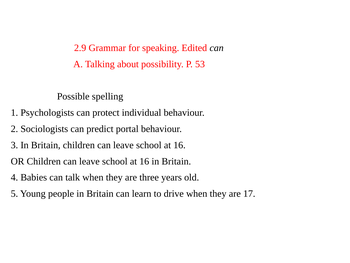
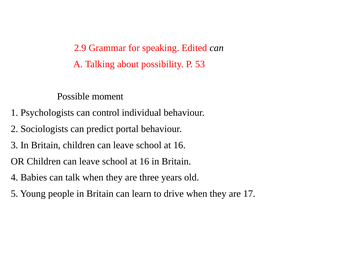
spelling: spelling -> moment
protect: protect -> control
